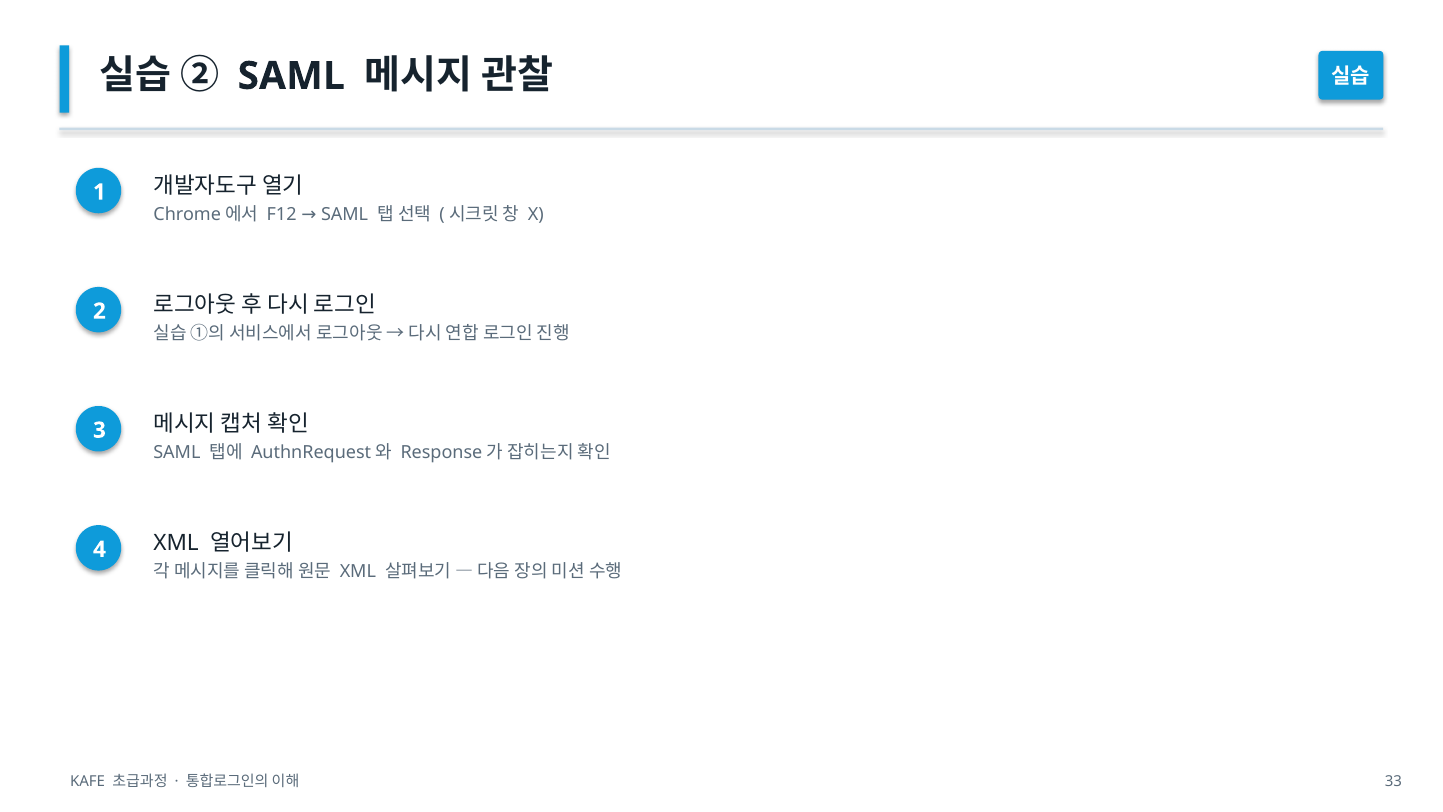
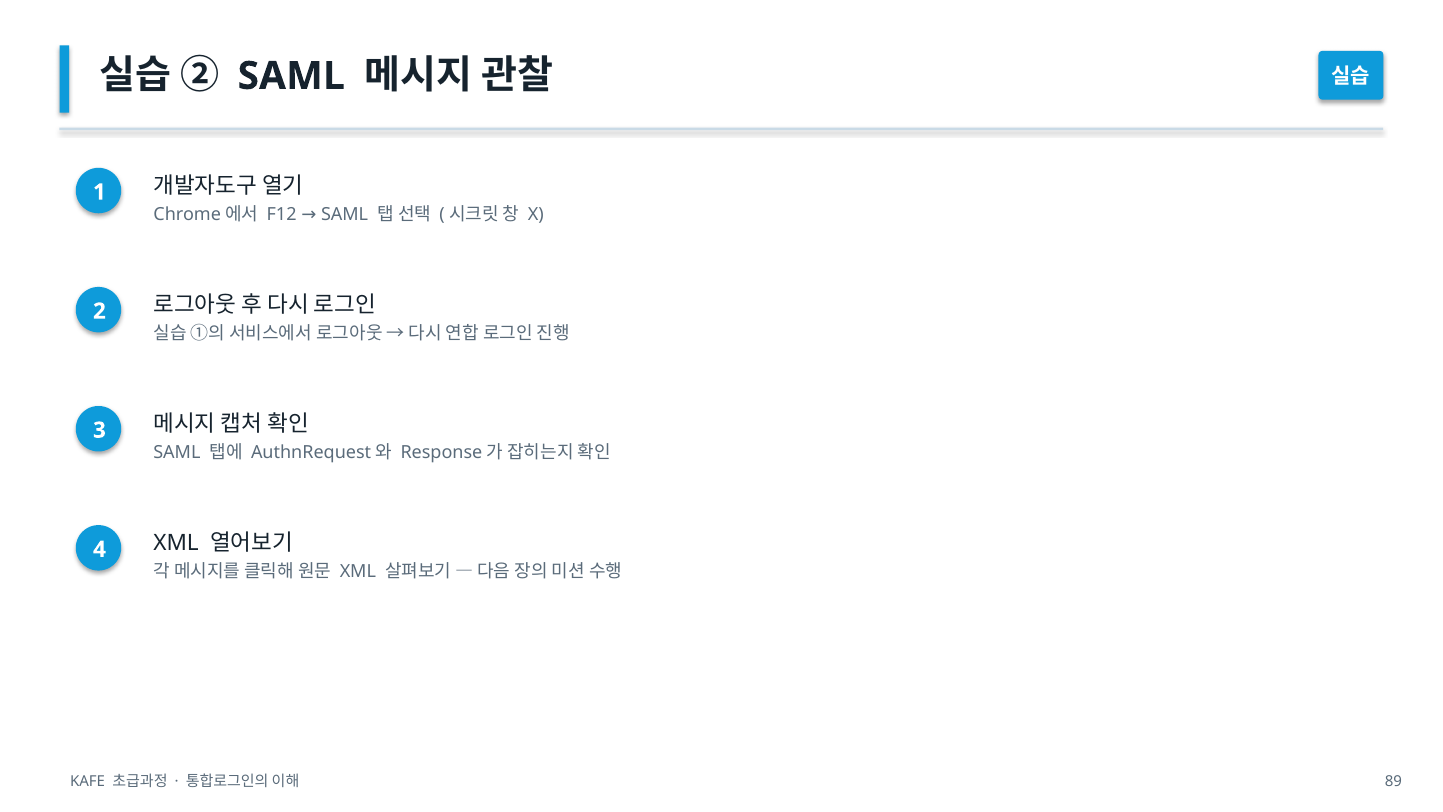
33: 33 -> 89
